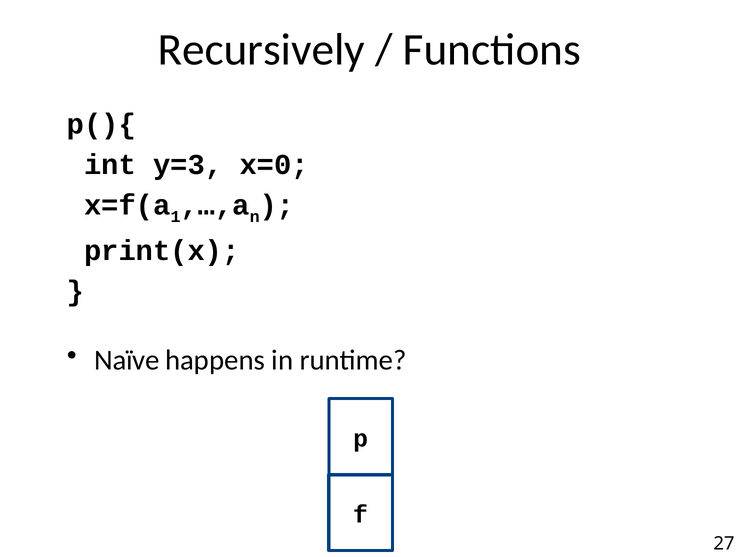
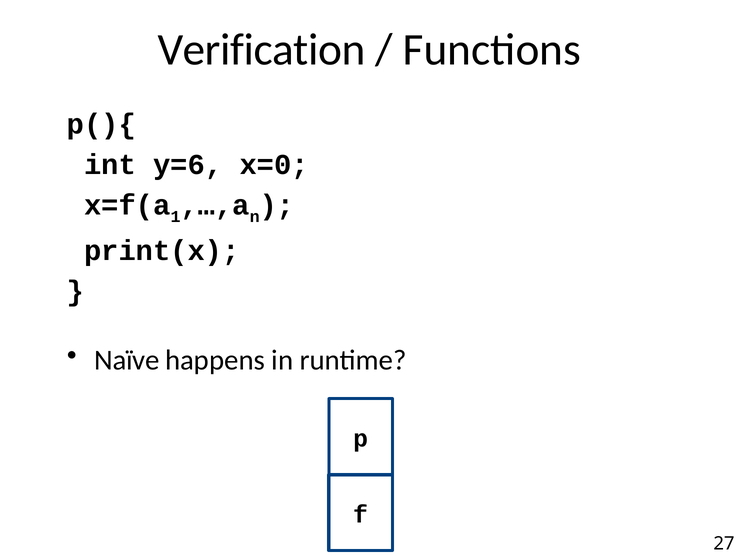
Recursively: Recursively -> Verification
y=3: y=3 -> y=6
